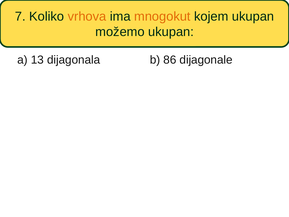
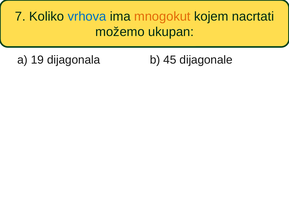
vrhova colour: orange -> blue
kojem ukupan: ukupan -> nacrtati
13: 13 -> 19
86: 86 -> 45
